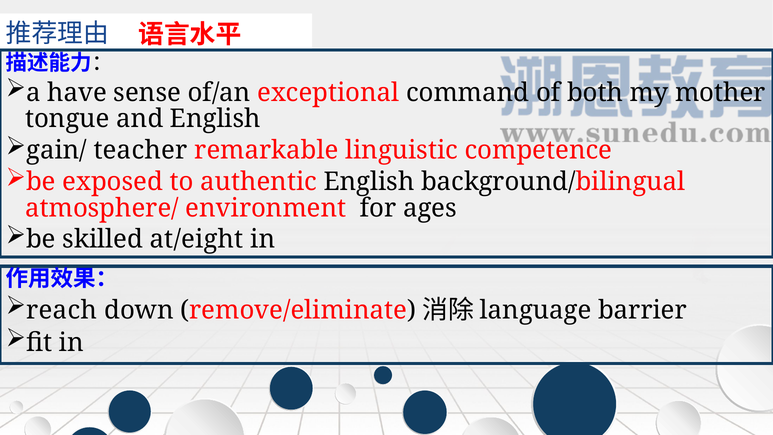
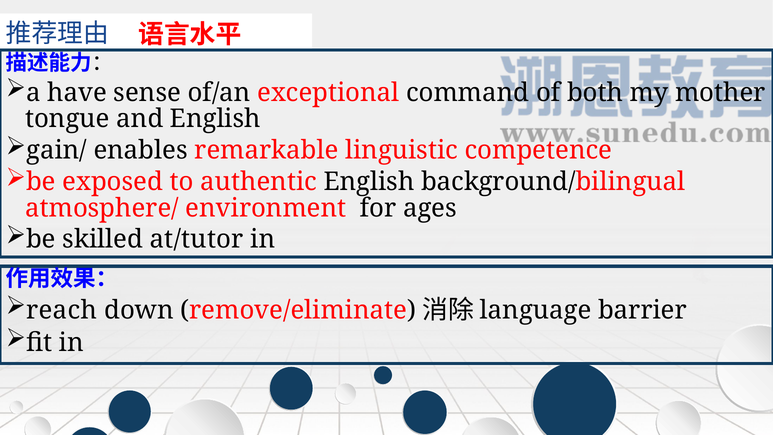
teacher: teacher -> enables
at/eight: at/eight -> at/tutor
